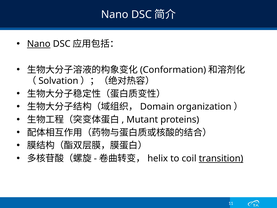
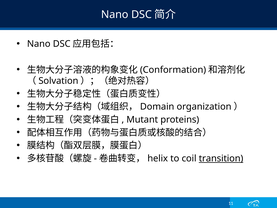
Nano at (39, 44) underline: present -> none
